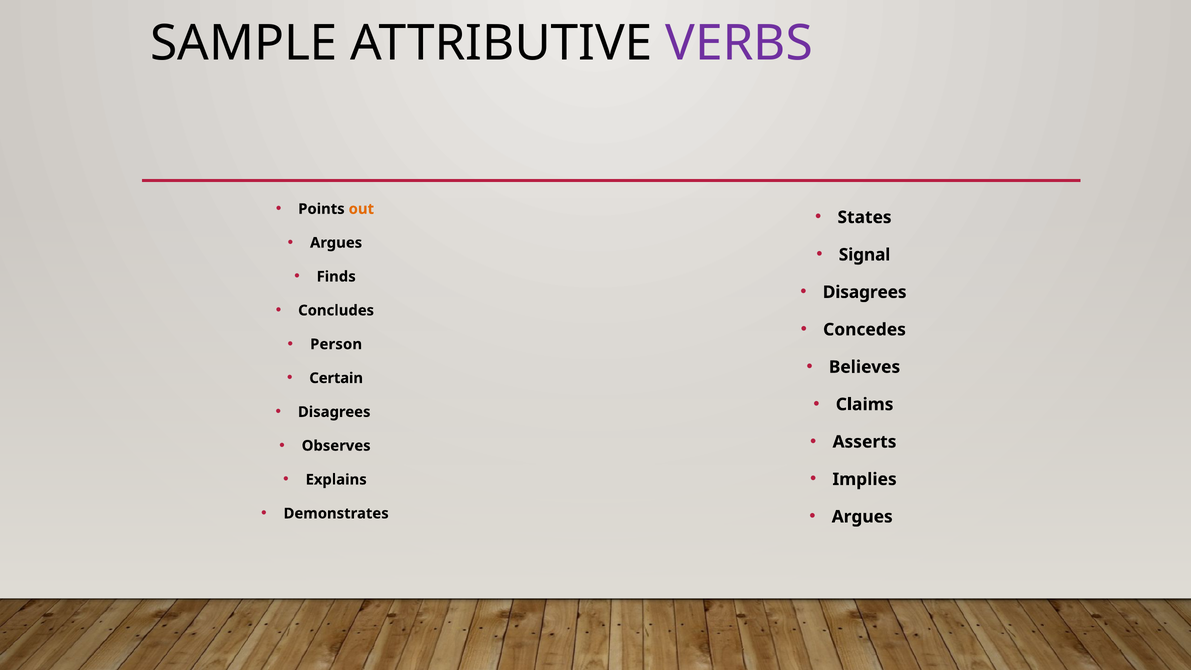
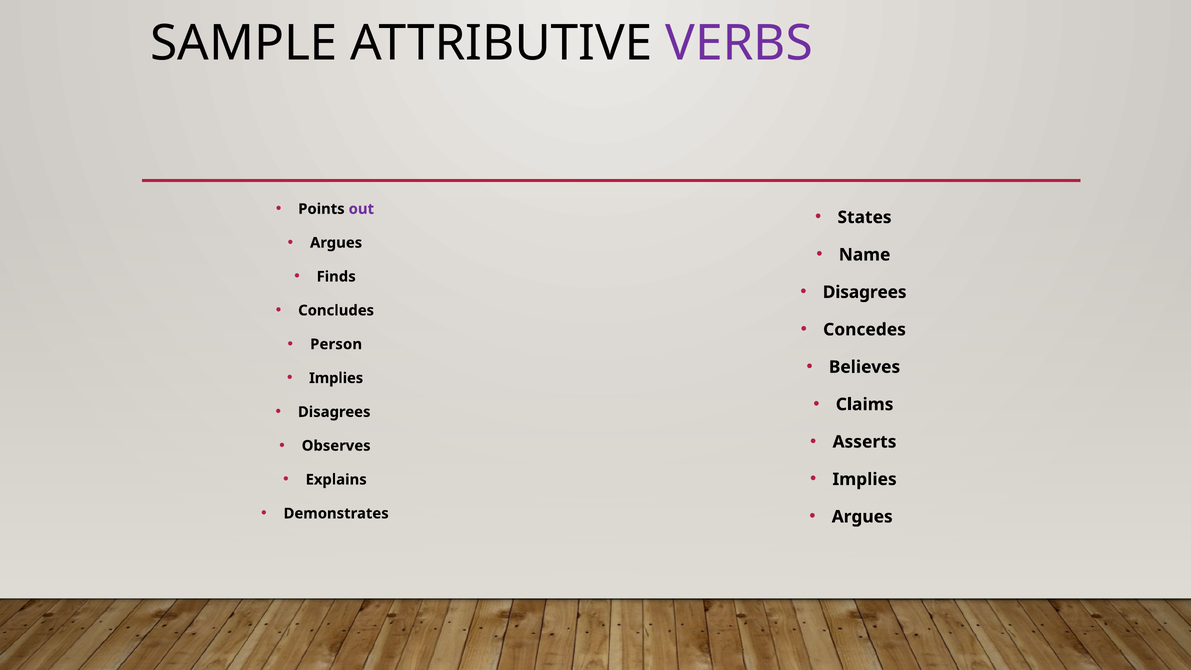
out colour: orange -> purple
Signal: Signal -> Name
Certain at (336, 378): Certain -> Implies
